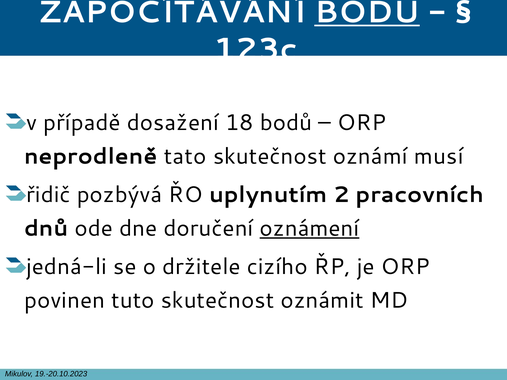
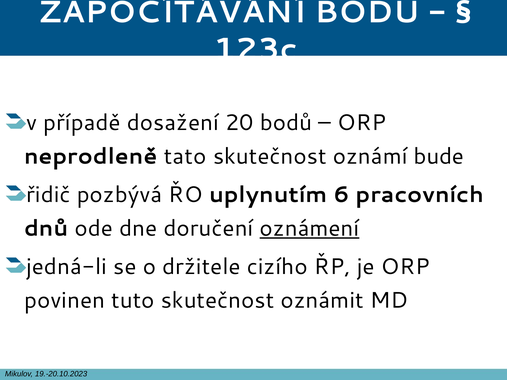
BODŮ at (367, 12) underline: present -> none
18: 18 -> 20
musí: musí -> bude
2: 2 -> 6
